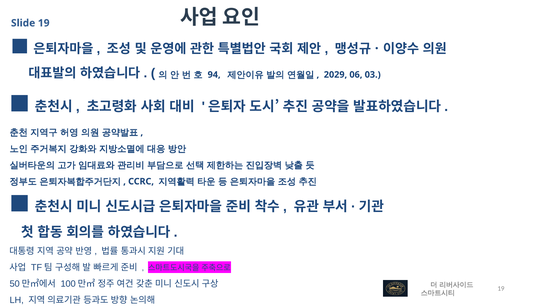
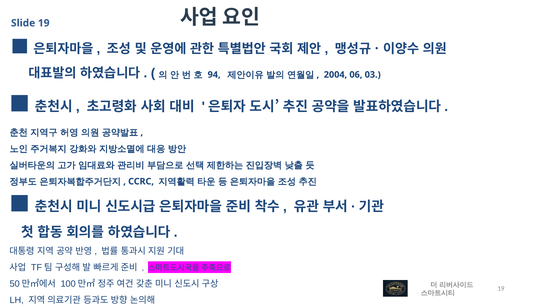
2029: 2029 -> 2004
